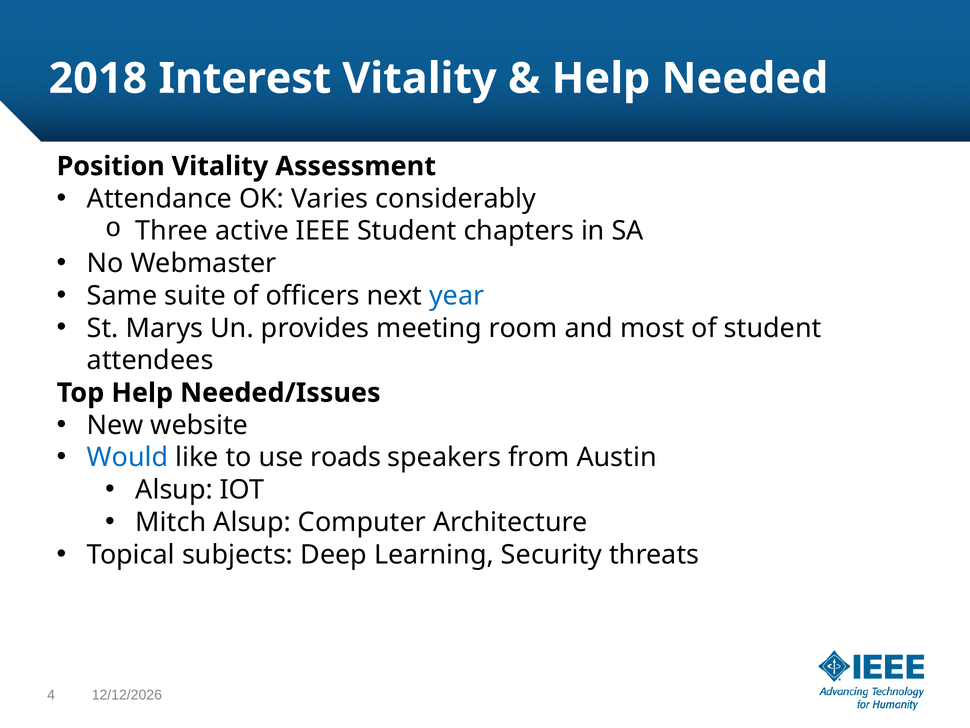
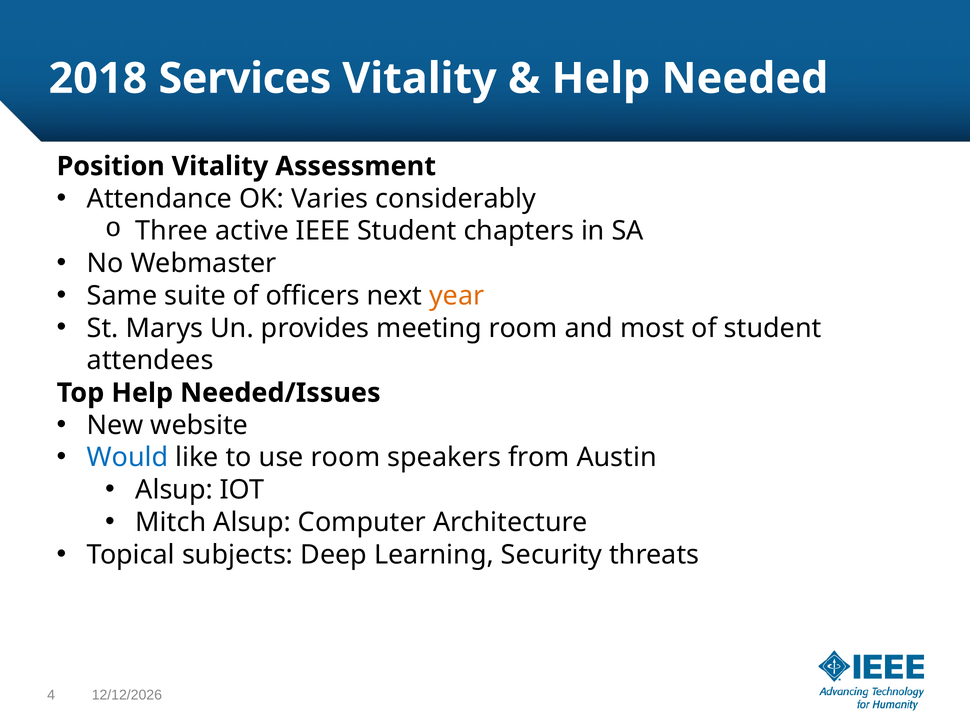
Interest: Interest -> Services
year colour: blue -> orange
use roads: roads -> room
